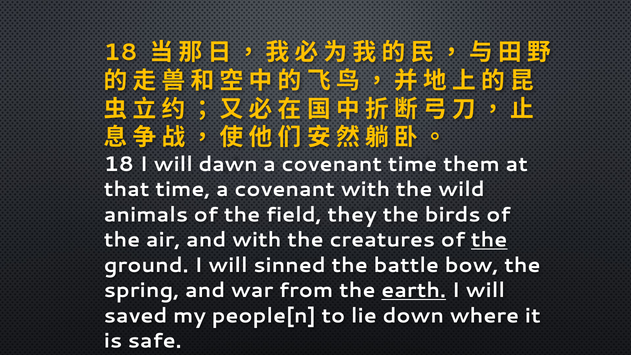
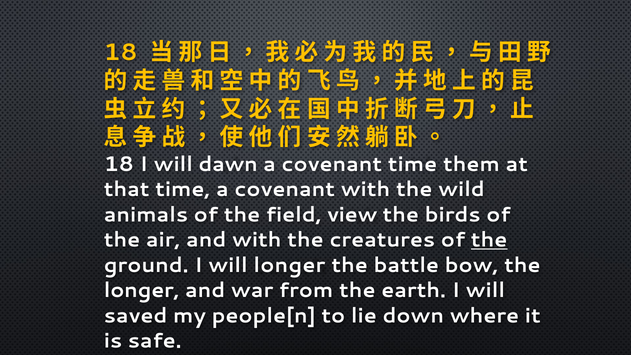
they: they -> view
will sinned: sinned -> longer
spring at (142, 290): spring -> longer
earth underline: present -> none
